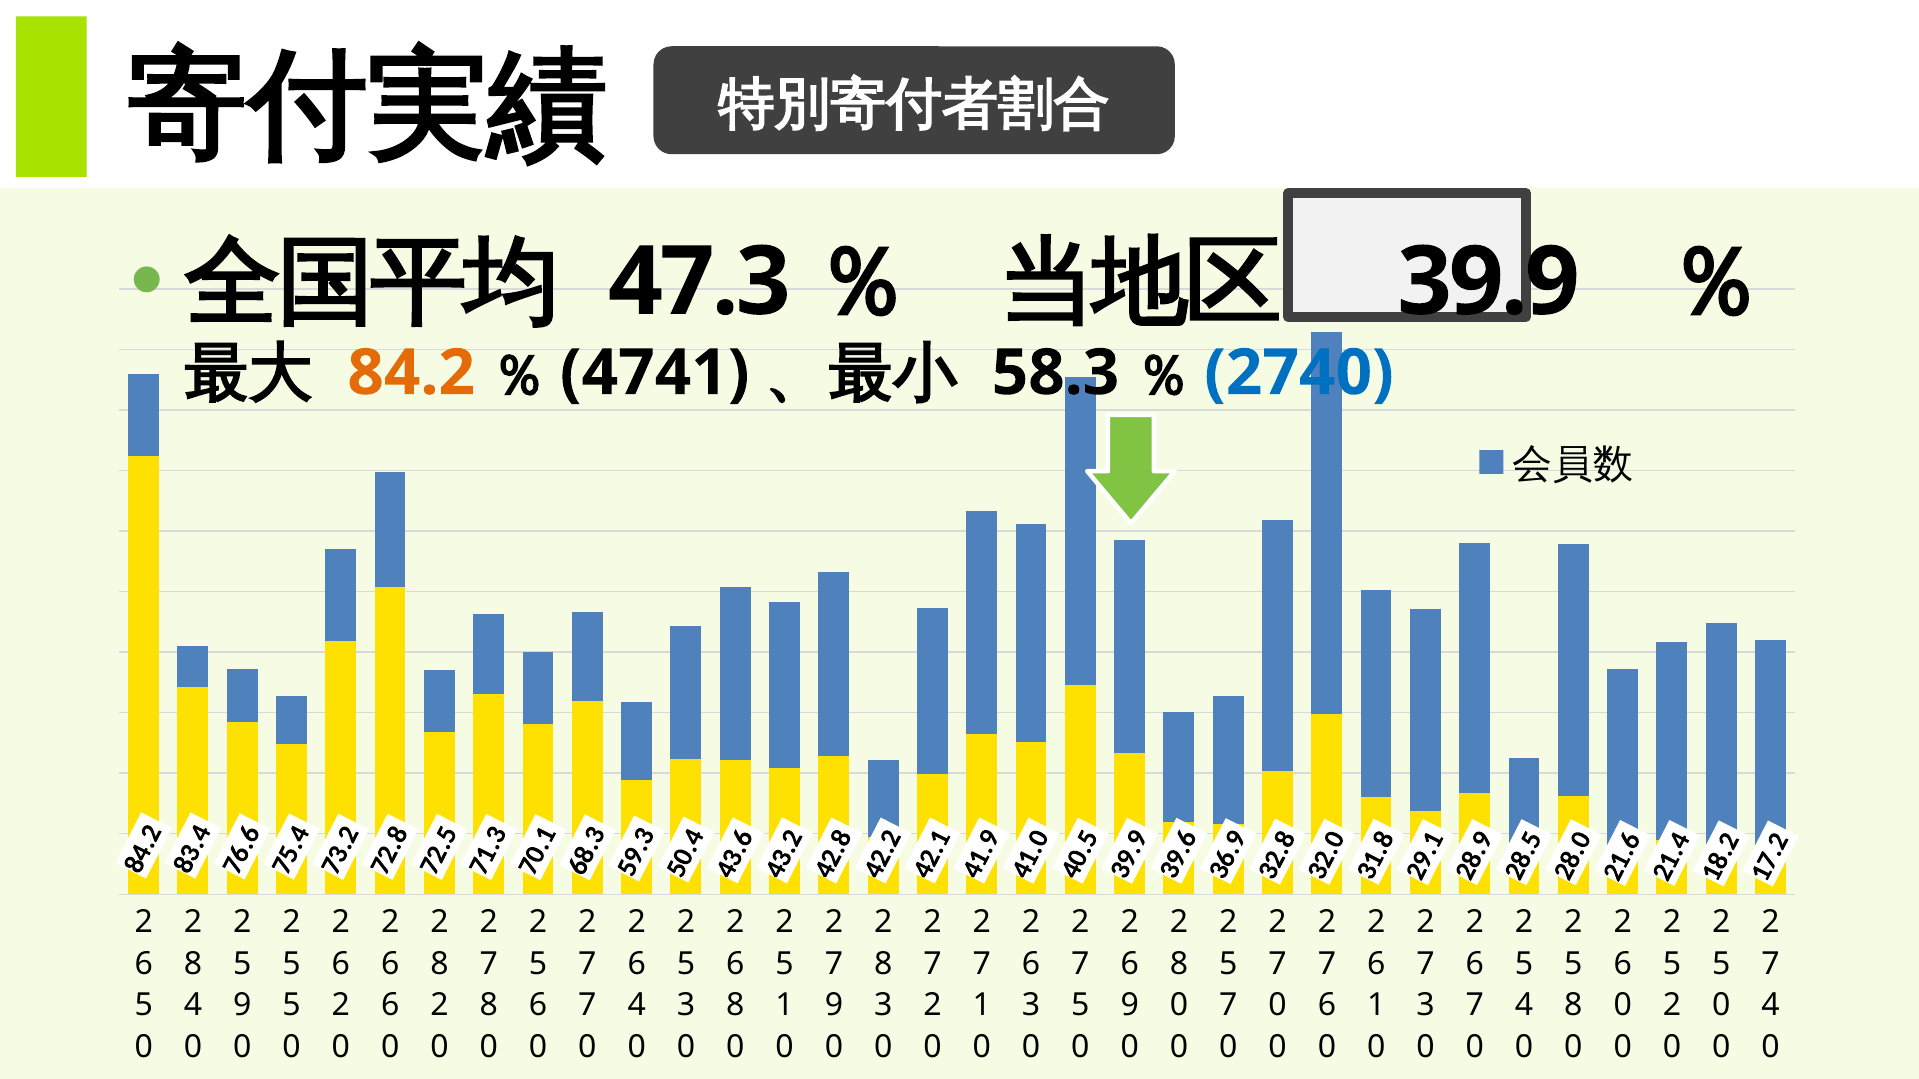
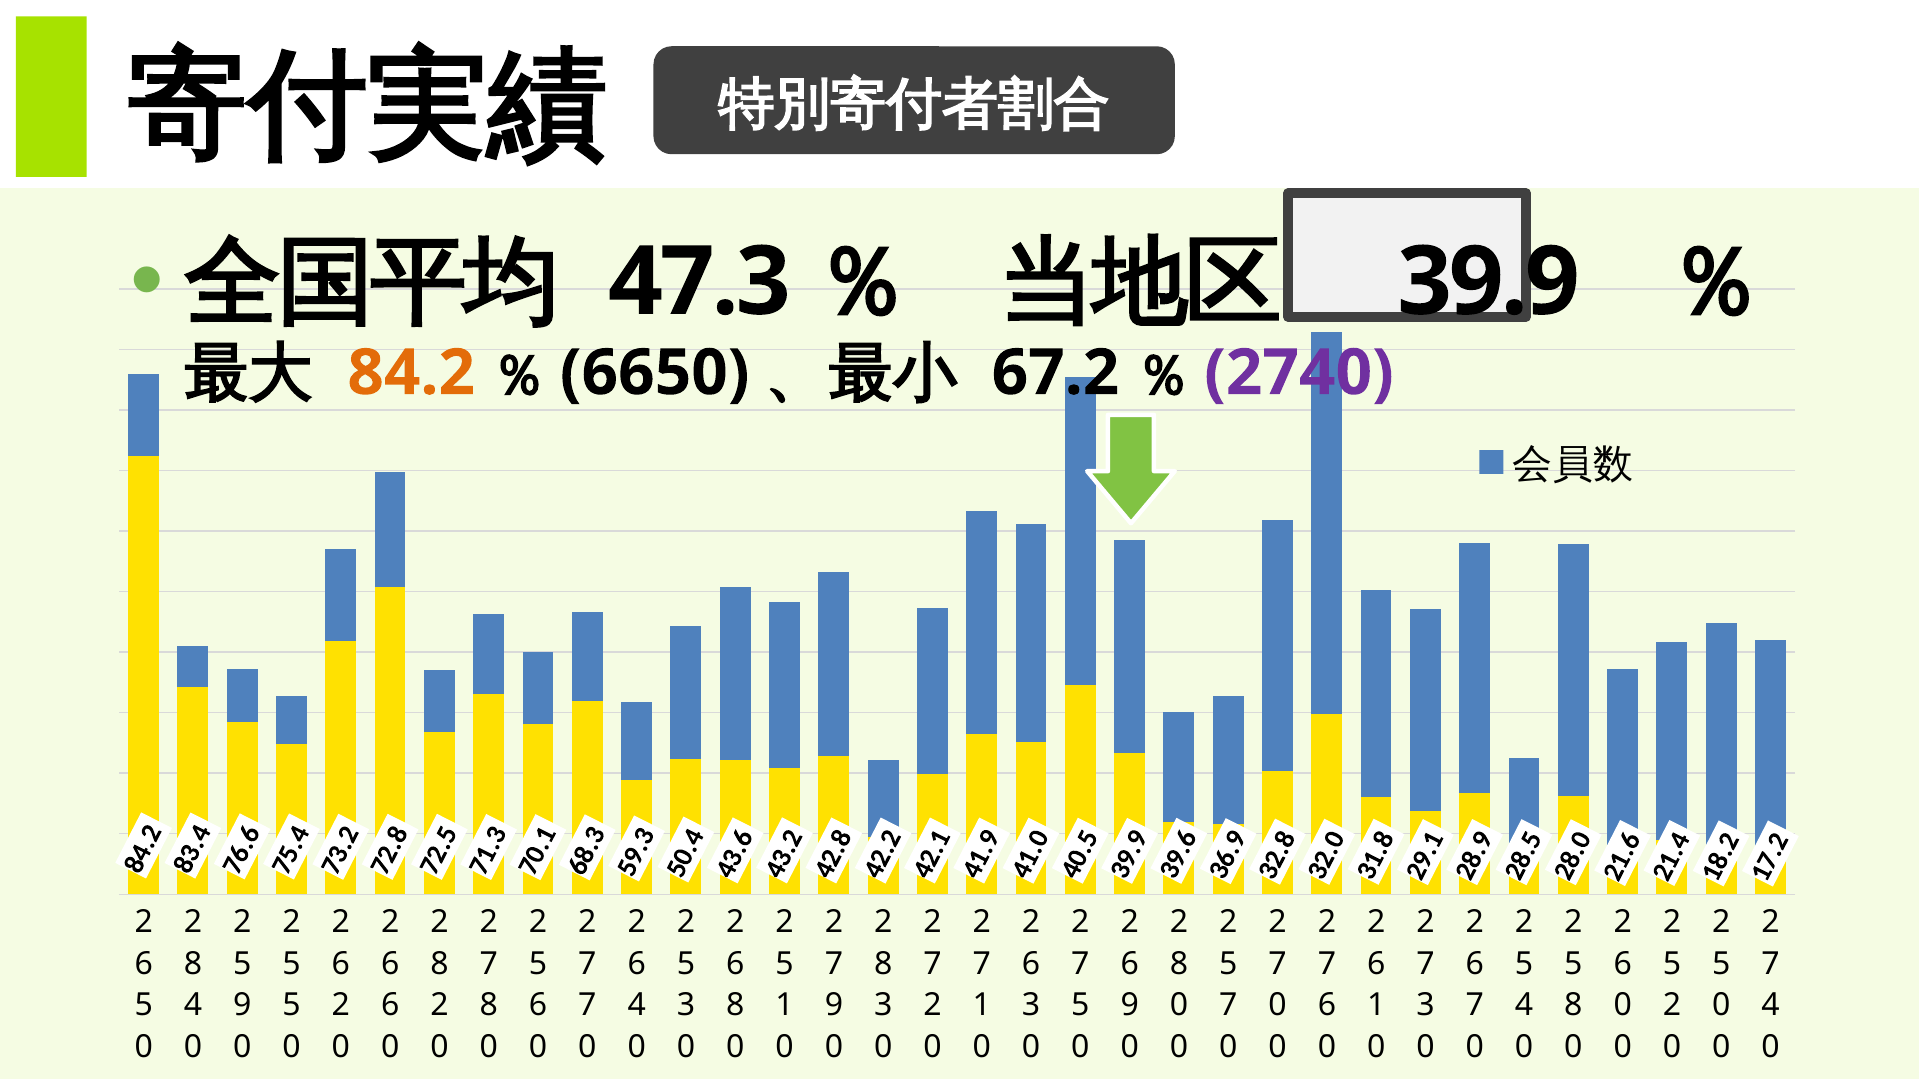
4741: 4741 -> 6650
58.3: 58.3 -> 67.2
2740 colour: blue -> purple
